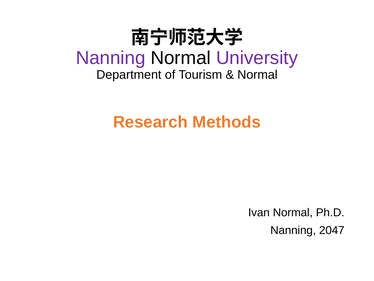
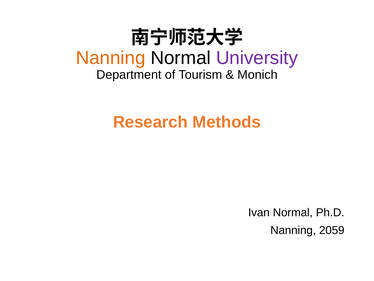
Nanning at (111, 58) colour: purple -> orange
Normal at (257, 75): Normal -> Monich
2047: 2047 -> 2059
